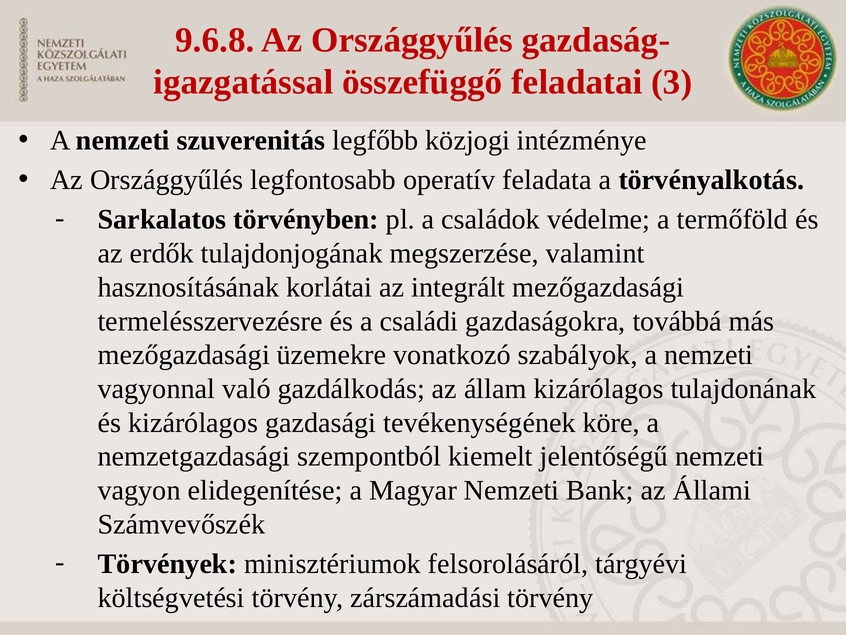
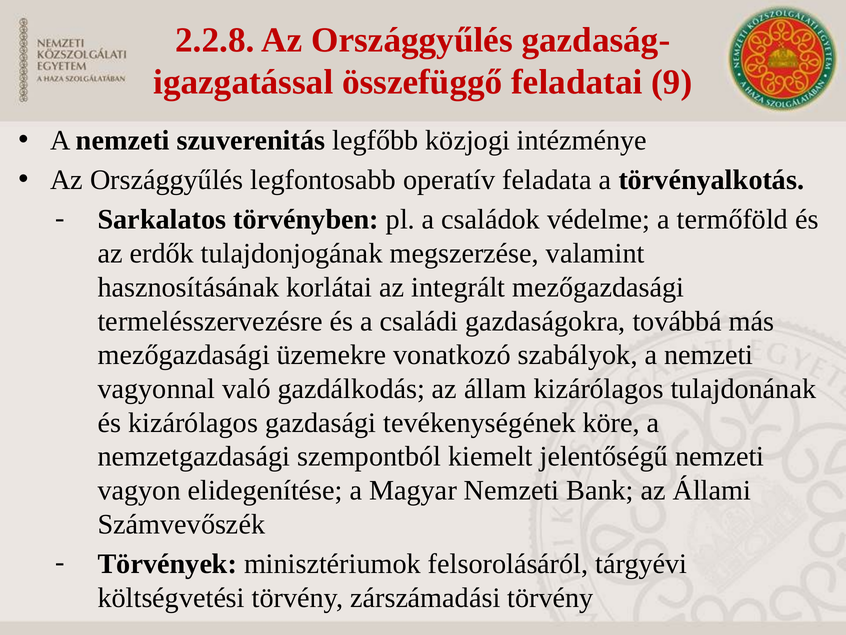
9.6.8: 9.6.8 -> 2.2.8
3: 3 -> 9
